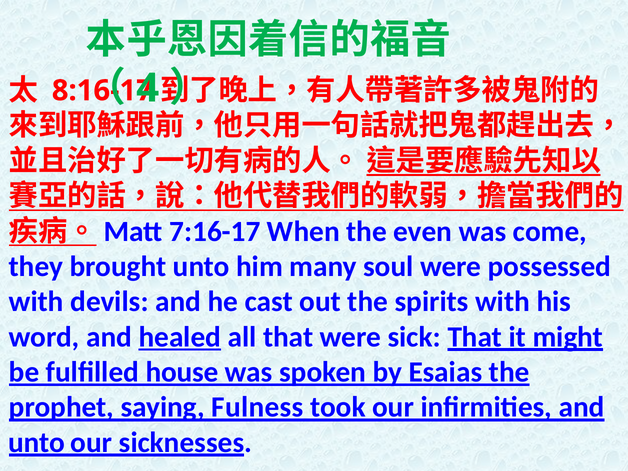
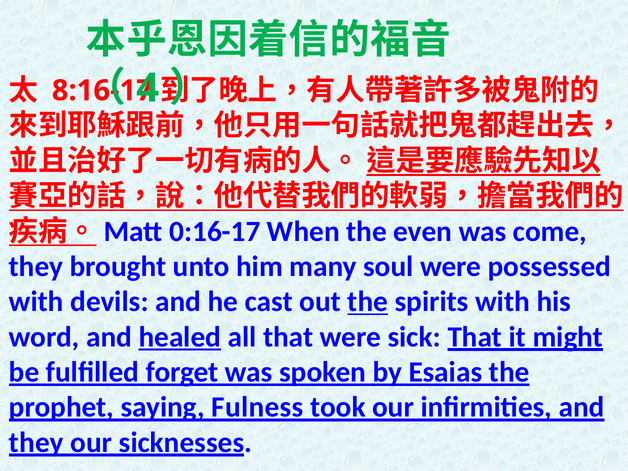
7:16-17: 7:16-17 -> 0:16-17
the at (368, 302) underline: none -> present
house: house -> forget
unto at (37, 442): unto -> they
